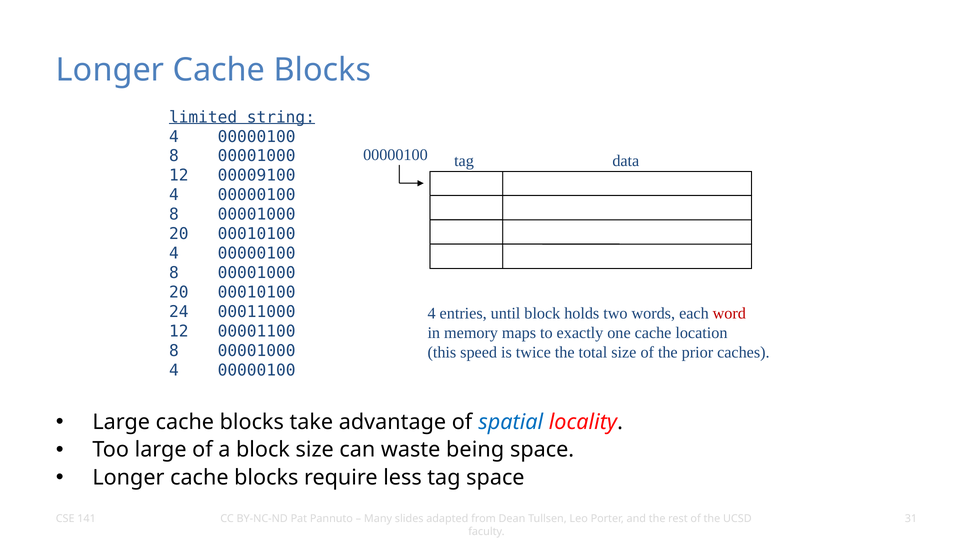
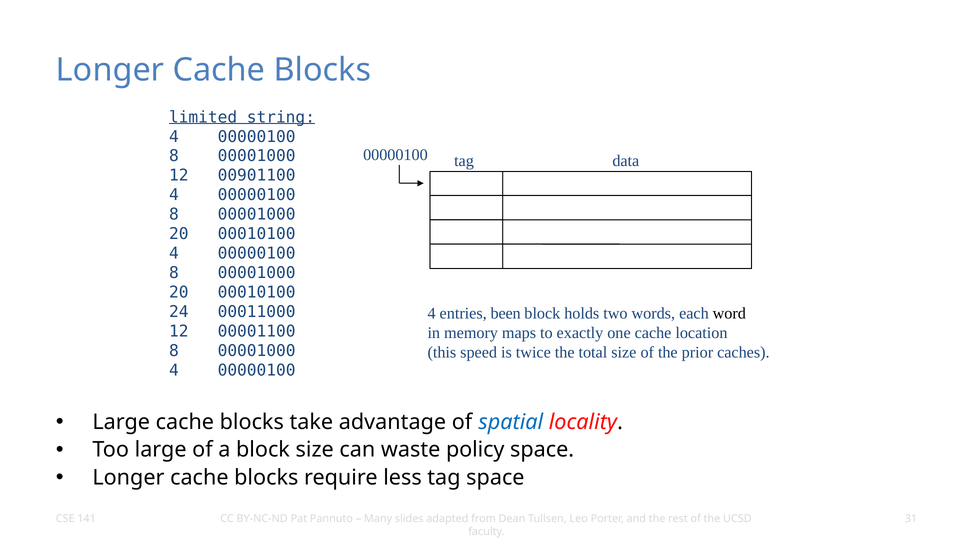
00009100: 00009100 -> 00901100
until: until -> been
word colour: red -> black
being: being -> policy
